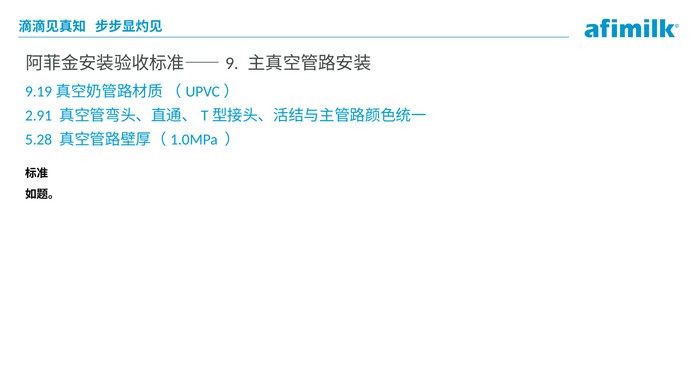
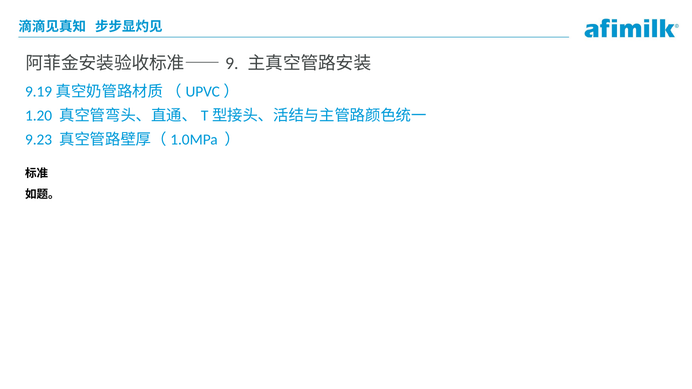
2.91: 2.91 -> 1.20
5.28: 5.28 -> 9.23
